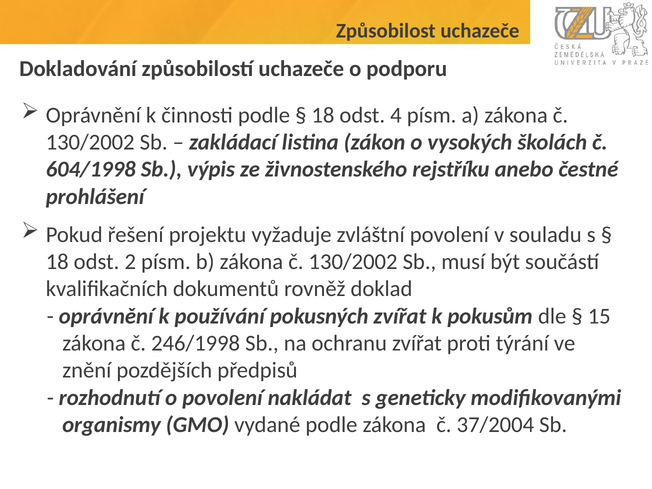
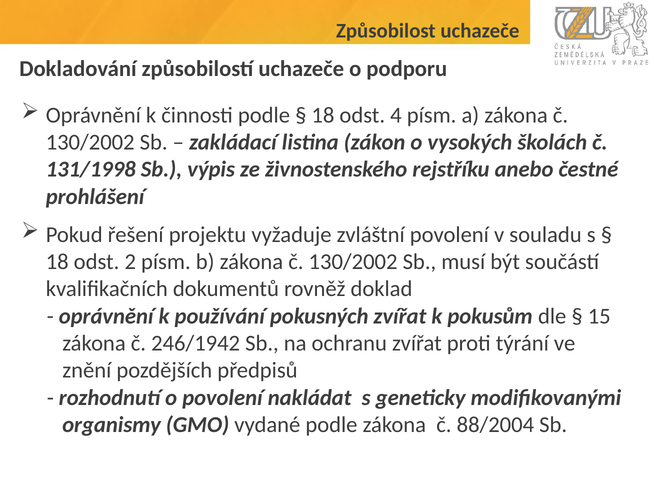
604/1998: 604/1998 -> 131/1998
246/1998: 246/1998 -> 246/1942
37/2004: 37/2004 -> 88/2004
